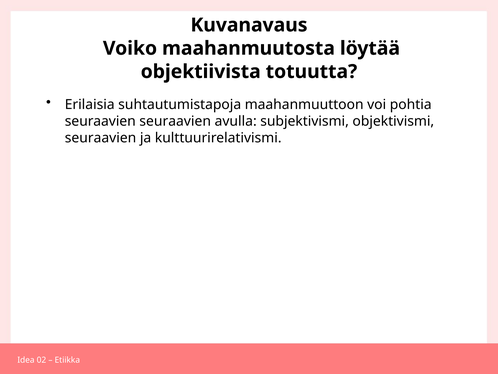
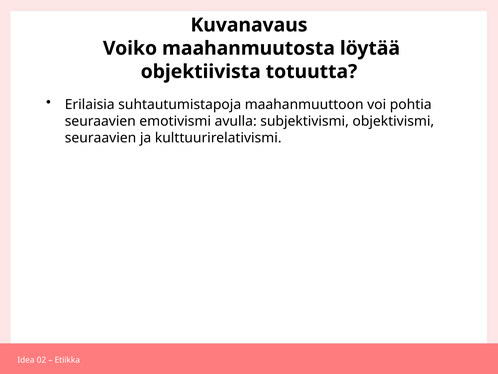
seuraavien seuraavien: seuraavien -> emotivismi
